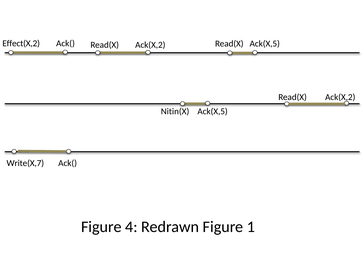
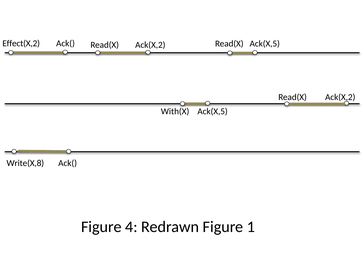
Nitin(X: Nitin(X -> With(X
Write(X,7: Write(X,7 -> Write(X,8
